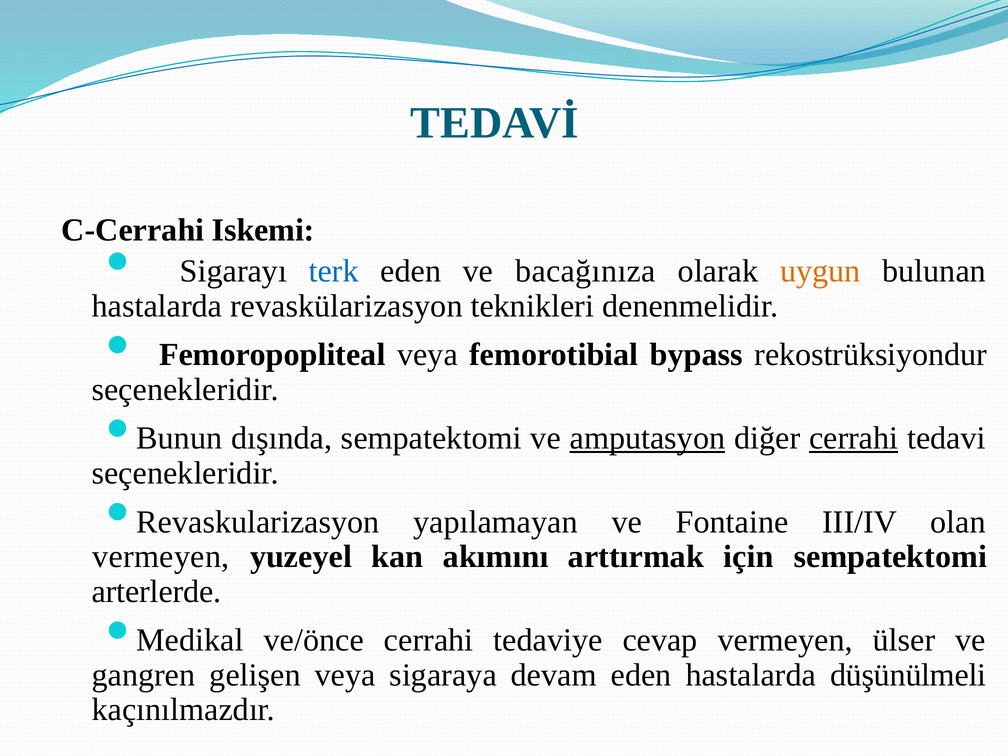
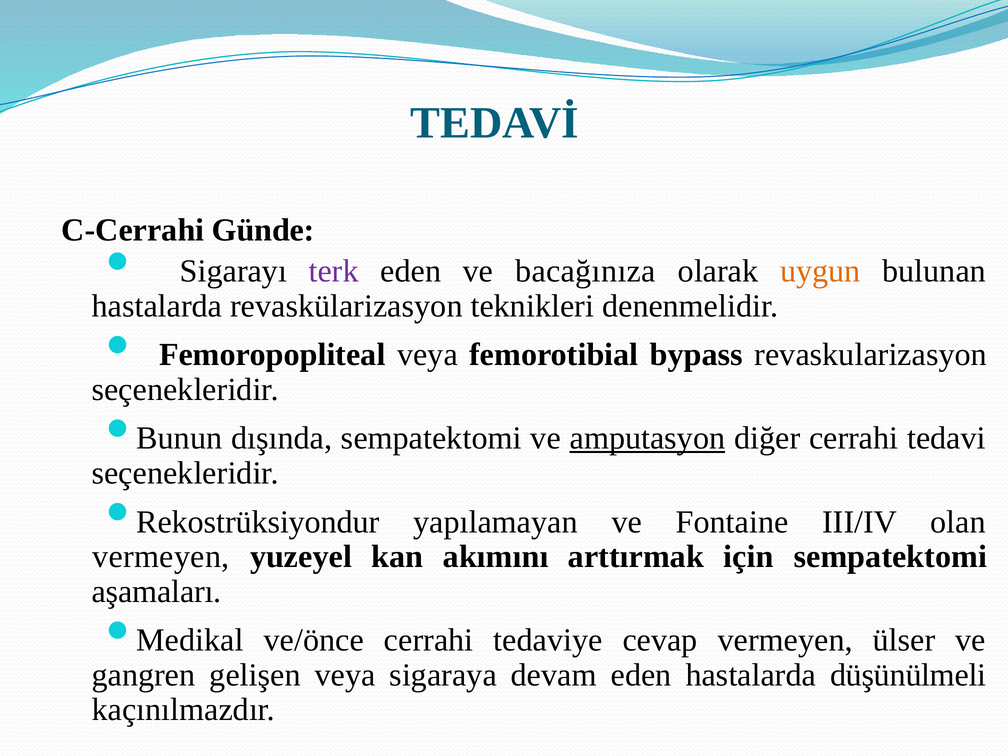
Iskemi: Iskemi -> Günde
terk colour: blue -> purple
rekostrüksiyondur: rekostrüksiyondur -> revaskularizasyon
cerrahi at (854, 438) underline: present -> none
Revaskularizasyon: Revaskularizasyon -> Rekostrüksiyondur
arterlerde: arterlerde -> aşamaları
